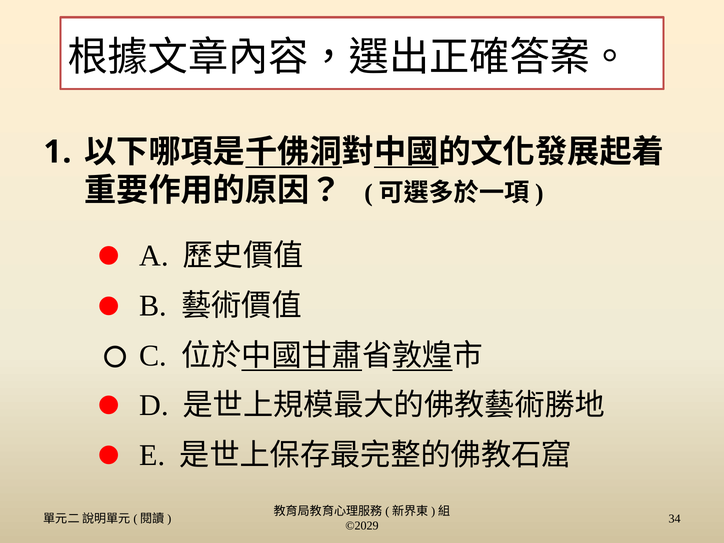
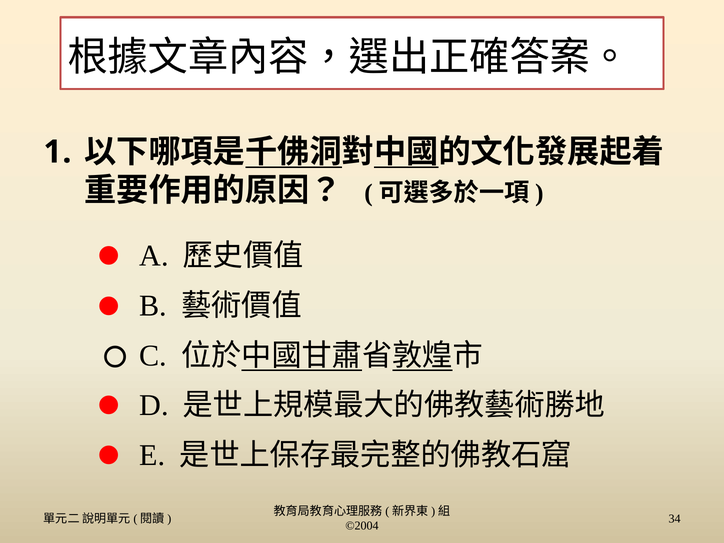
©2029: ©2029 -> ©2004
